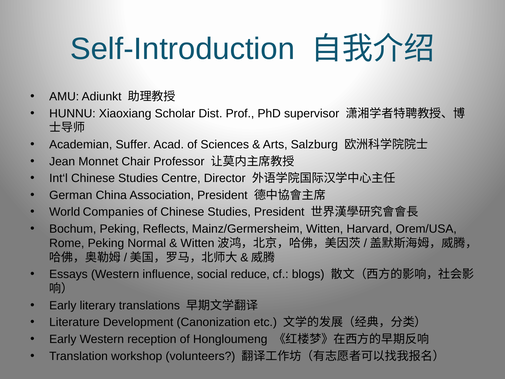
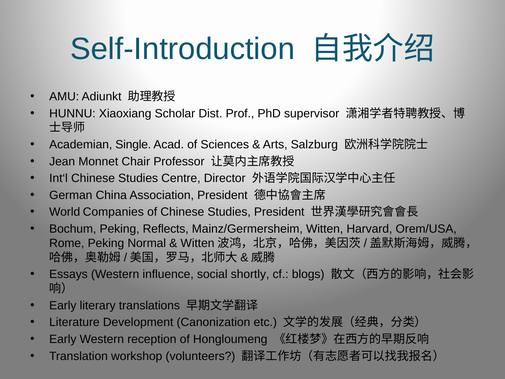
Suffer: Suffer -> Single
reduce: reduce -> shortly
